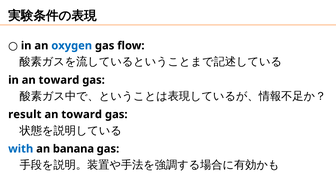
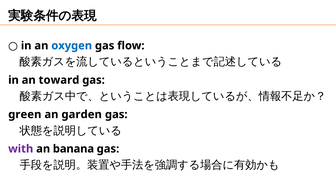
result: result -> green
toward at (82, 114): toward -> garden
with colour: blue -> purple
